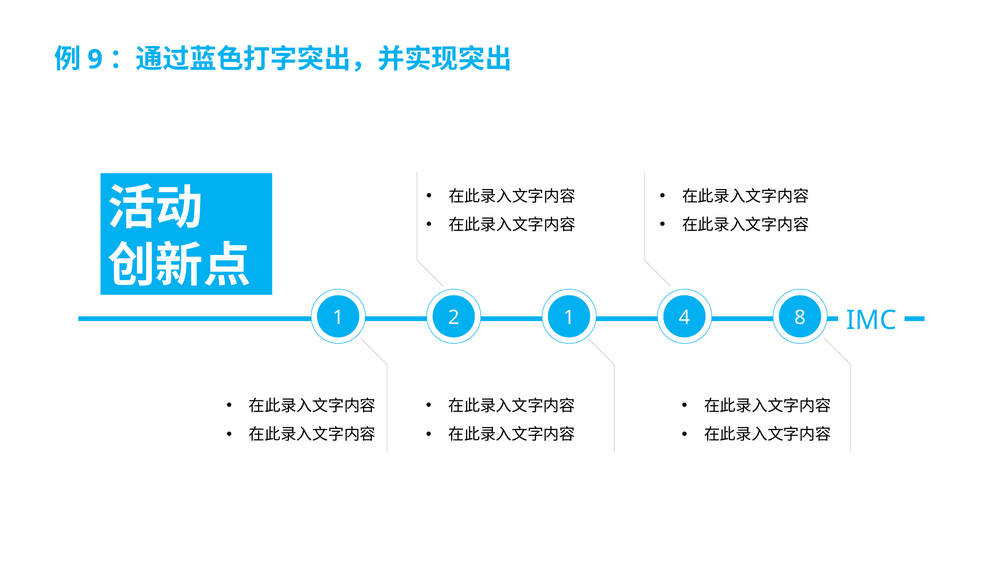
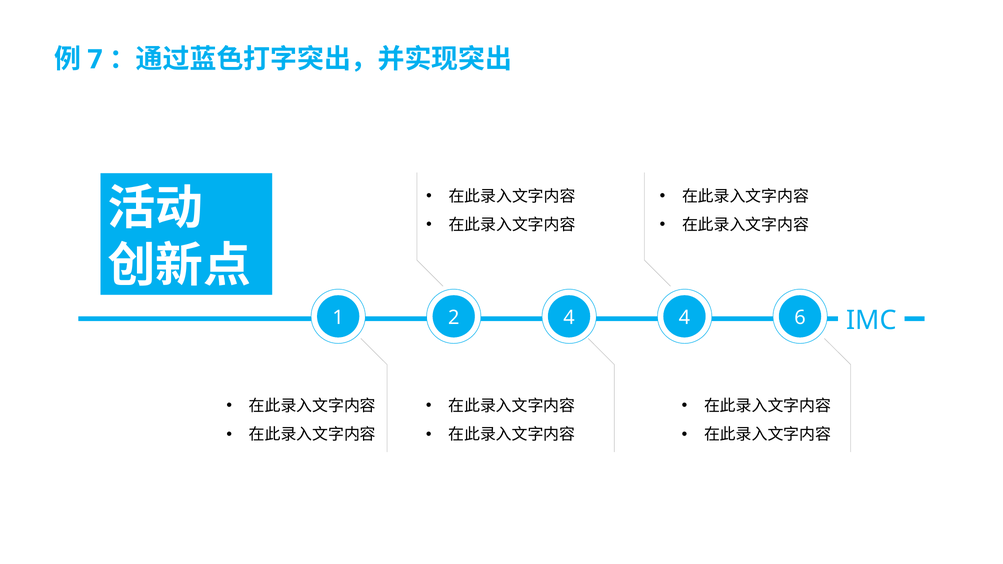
9: 9 -> 7
2 1: 1 -> 4
8: 8 -> 6
